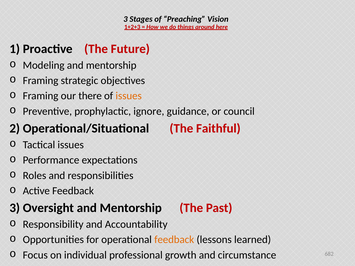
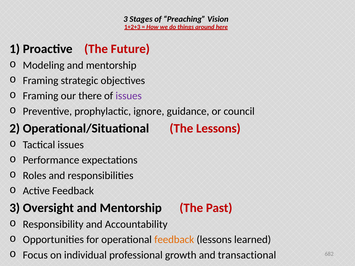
issues at (129, 96) colour: orange -> purple
The Faithful: Faithful -> Lessons
circumstance: circumstance -> transactional
